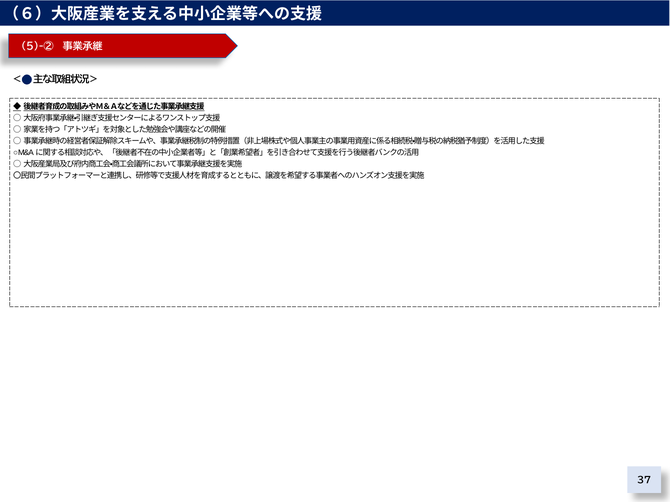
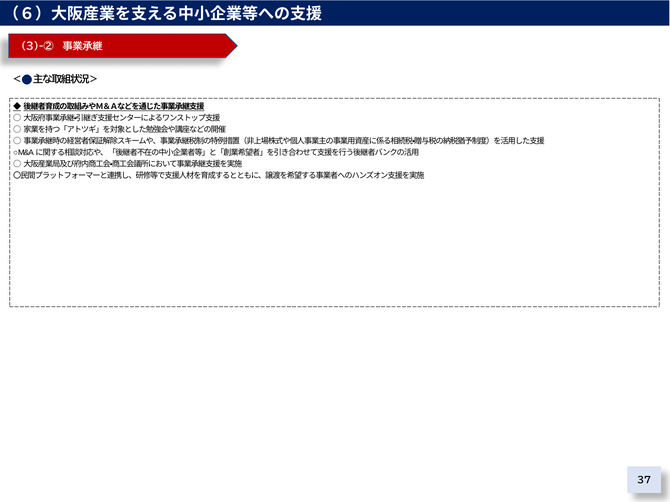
5)-②: 5)-② -> 3)-②
